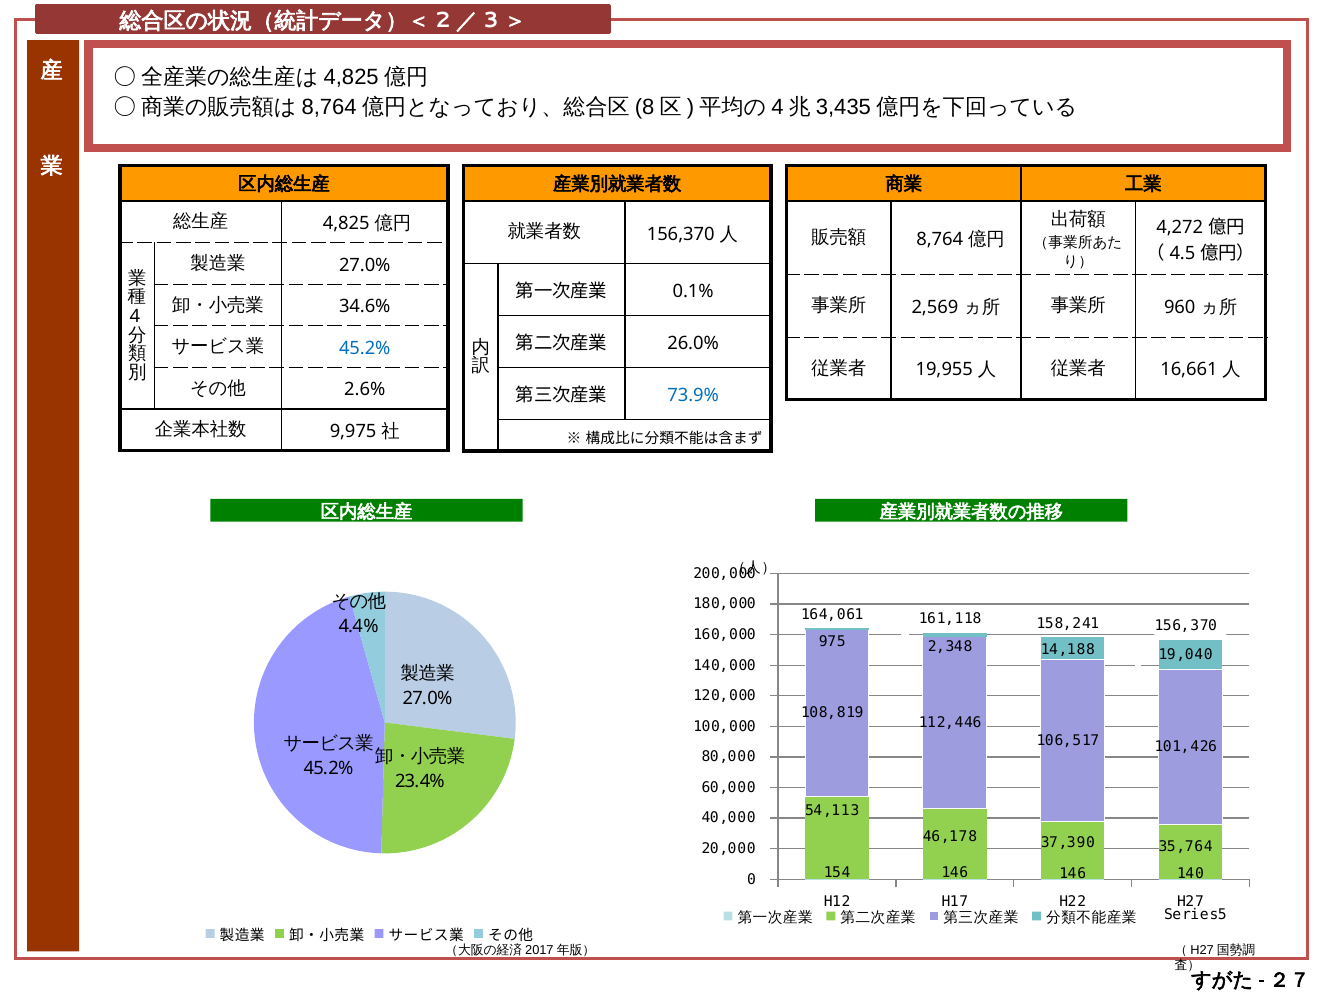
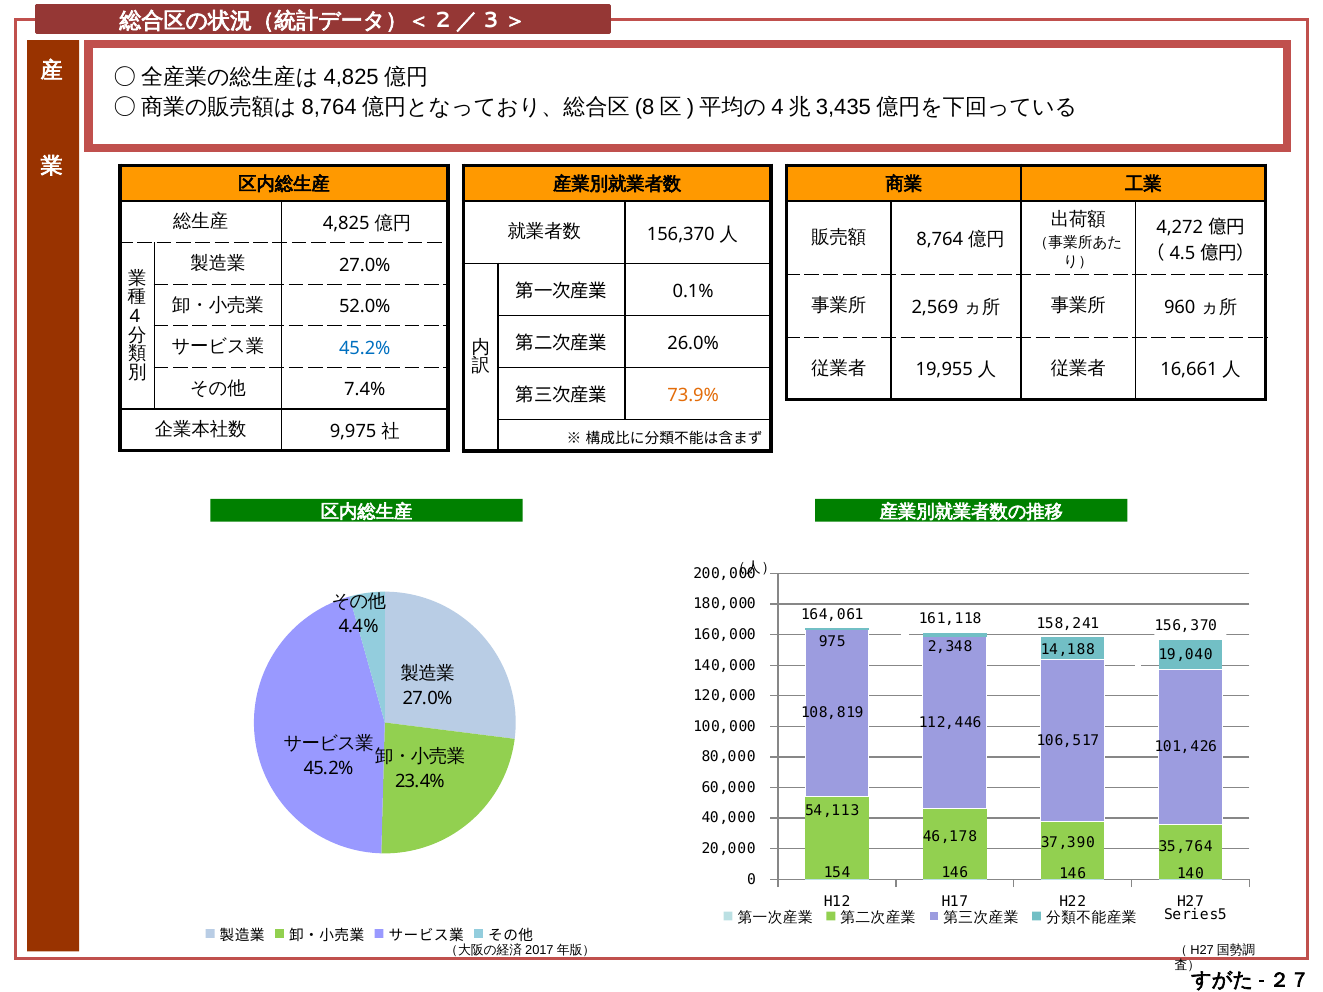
34.6%: 34.6% -> 52.0%
2.6%: 2.6% -> 7.4%
73.9% colour: blue -> orange
